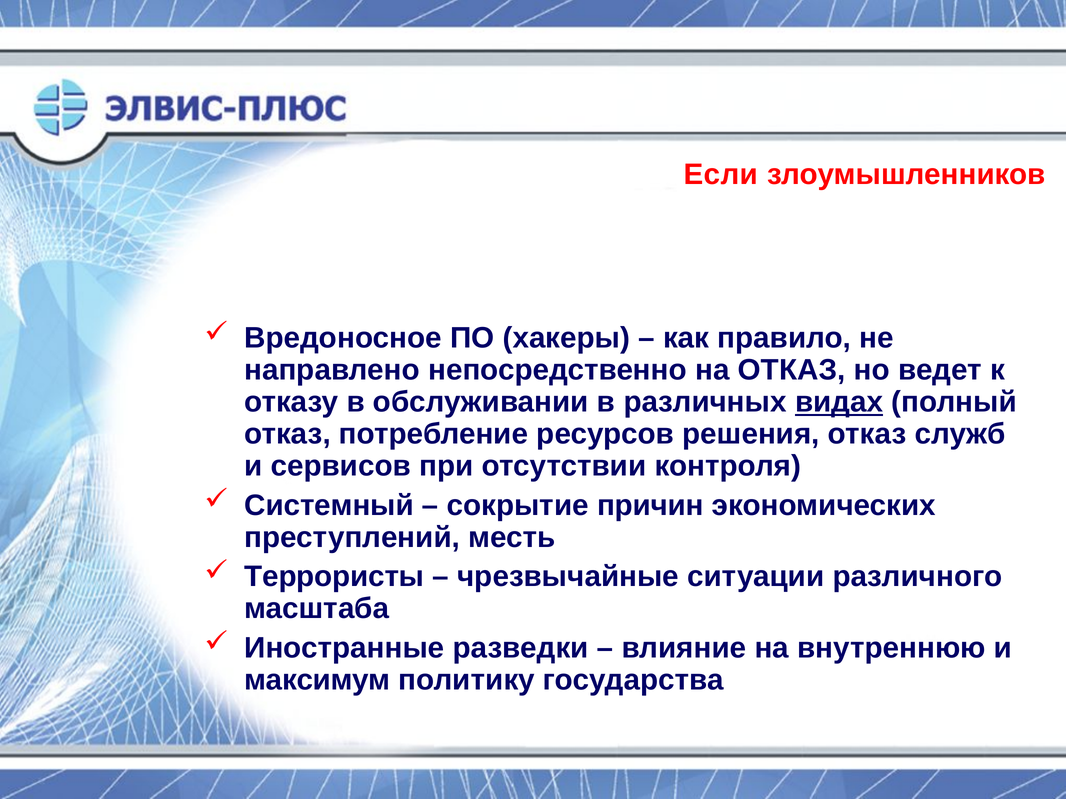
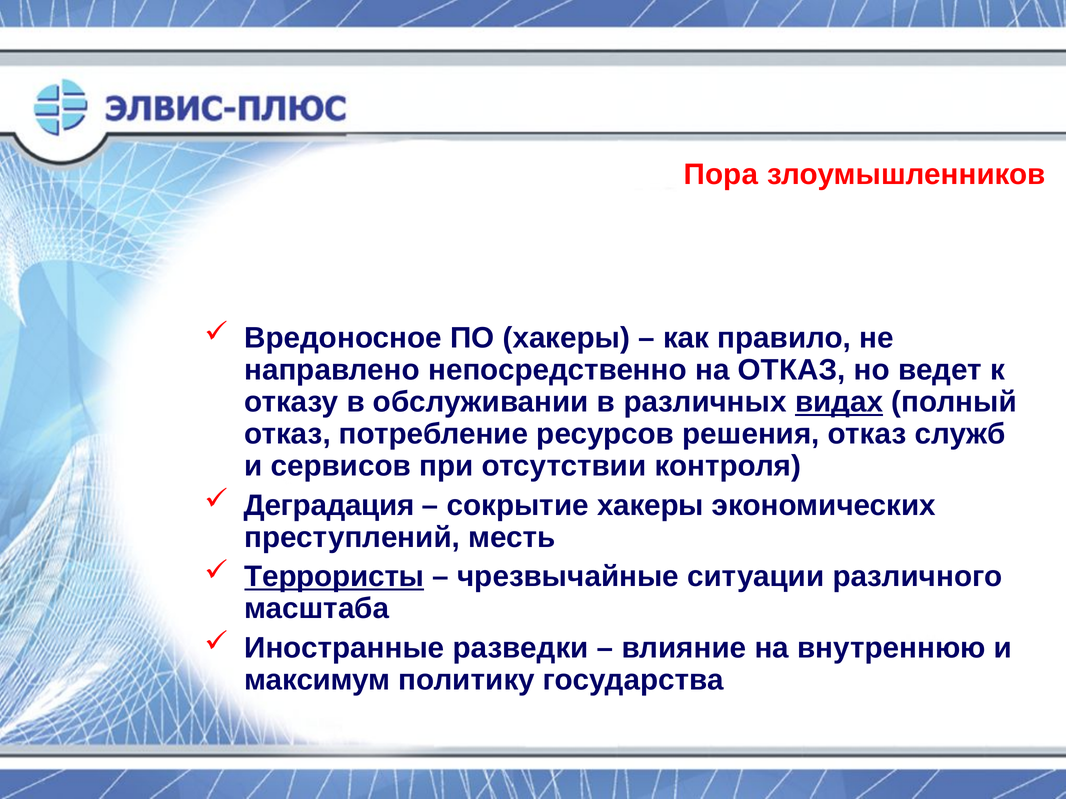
Если: Если -> Пора
Системный: Системный -> Деградация
сокрытие причин: причин -> хакеры
Террористы underline: none -> present
